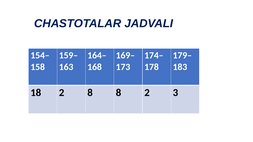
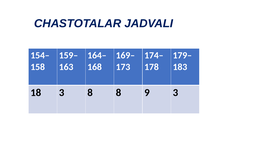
18 2: 2 -> 3
8 2: 2 -> 9
